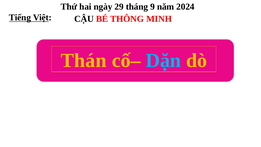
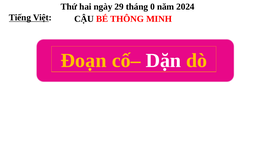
9: 9 -> 0
Thán: Thán -> Đoạn
Dặn colour: light blue -> white
